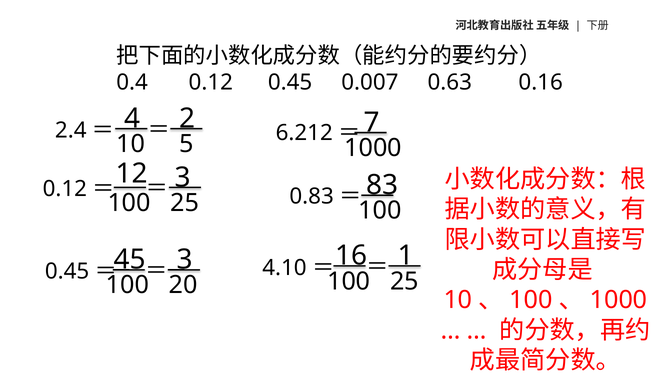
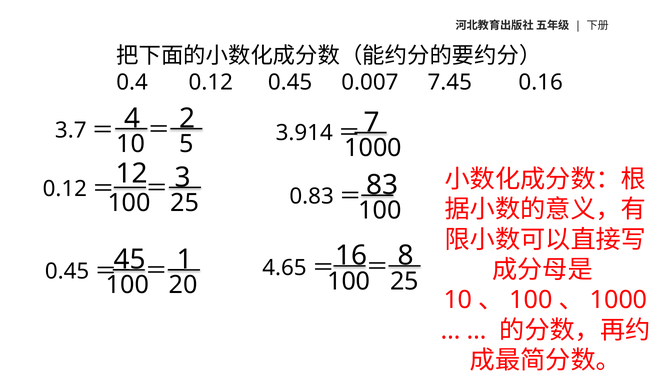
0.63: 0.63 -> 7.45
2.4: 2.4 -> 3.7
6.212: 6.212 -> 3.914
4.10: 4.10 -> 4.65
1: 1 -> 8
3 at (185, 260): 3 -> 1
